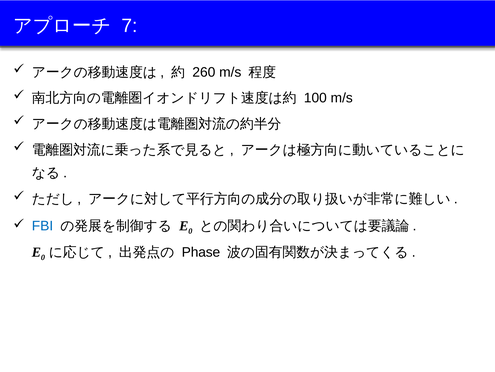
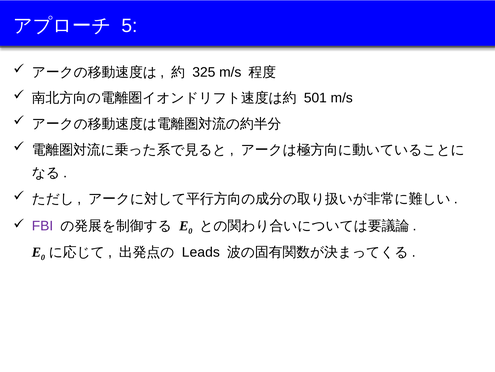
7: 7 -> 5
260: 260 -> 325
100: 100 -> 501
FBI colour: blue -> purple
Phase: Phase -> Leads
